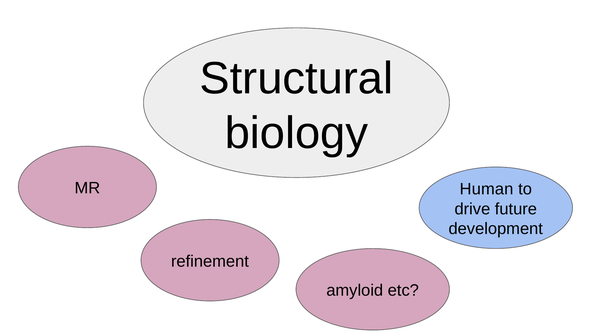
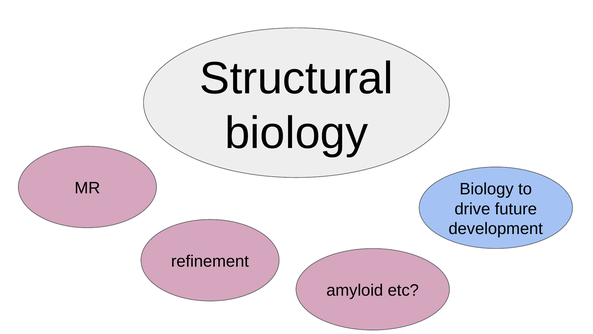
Human at (487, 189): Human -> Biology
